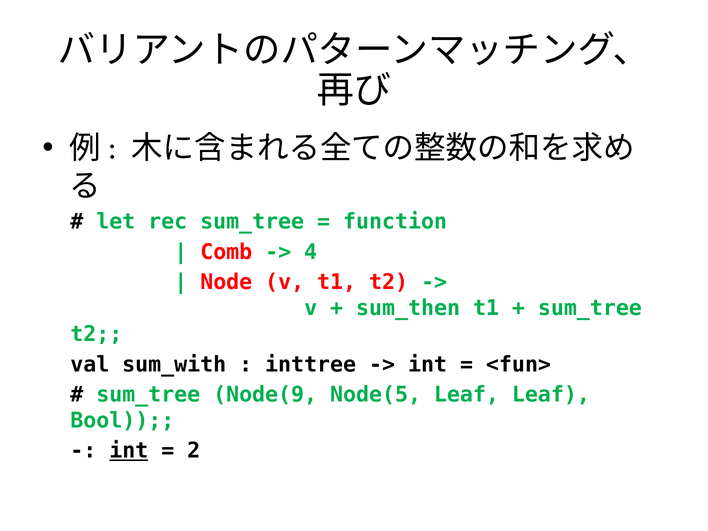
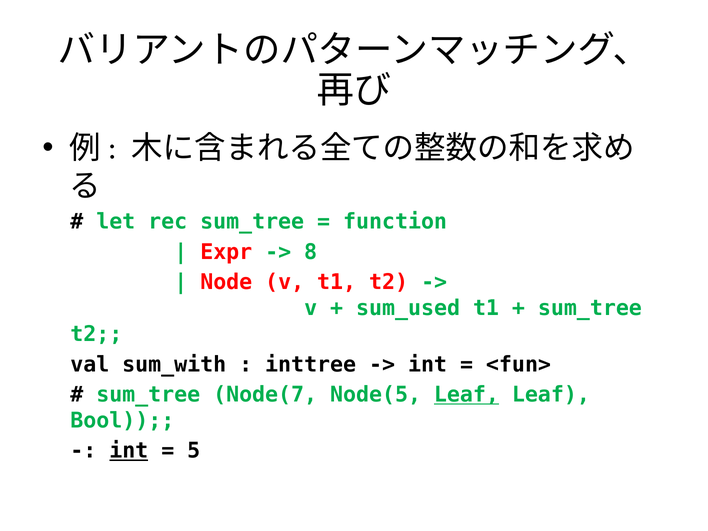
Comb: Comb -> Expr
4: 4 -> 8
sum_then: sum_then -> sum_used
Node(9: Node(9 -> Node(7
Leaf at (466, 395) underline: none -> present
2: 2 -> 5
